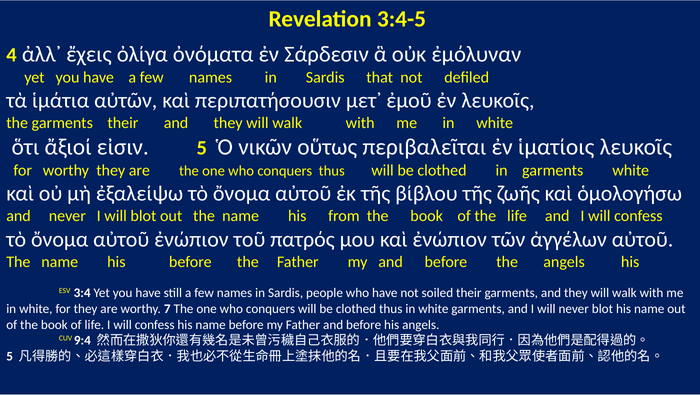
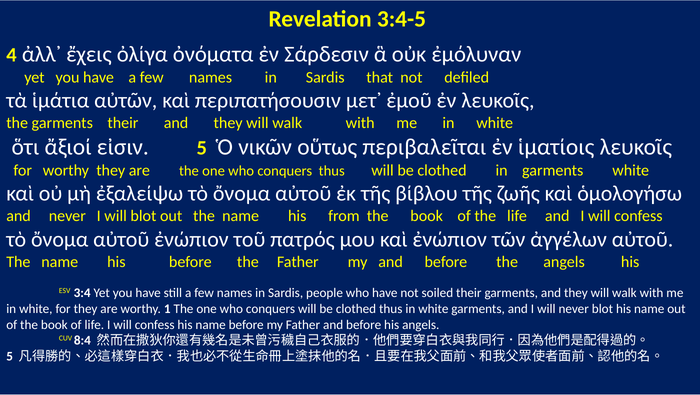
7: 7 -> 1
9:4: 9:4 -> 8:4
